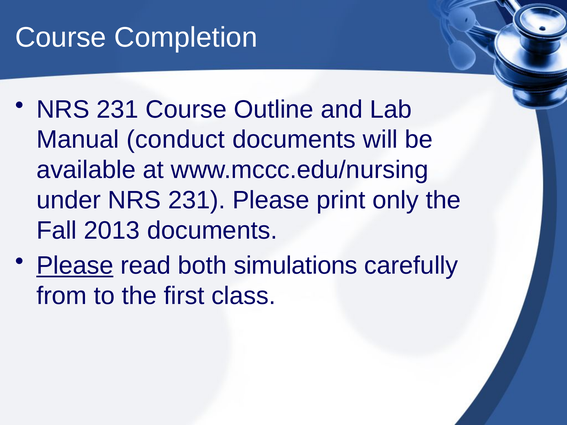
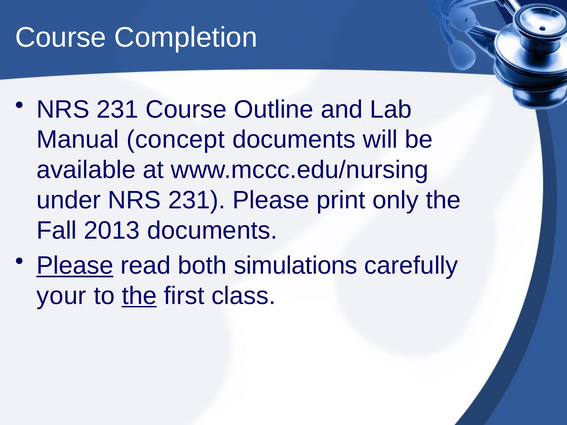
conduct: conduct -> concept
from: from -> your
the at (139, 296) underline: none -> present
